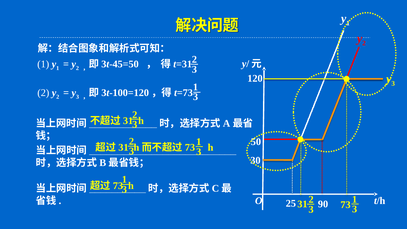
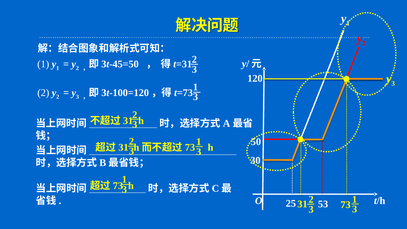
90: 90 -> 53
